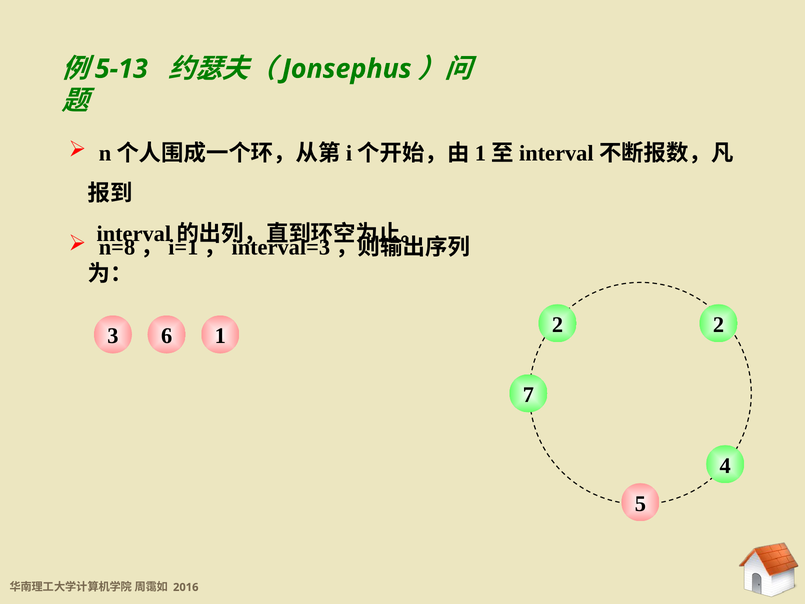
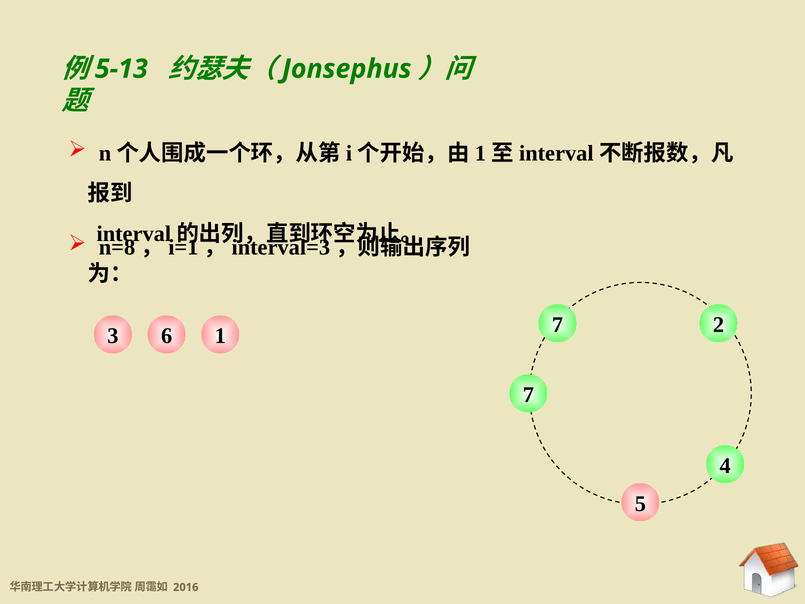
6 2: 2 -> 7
